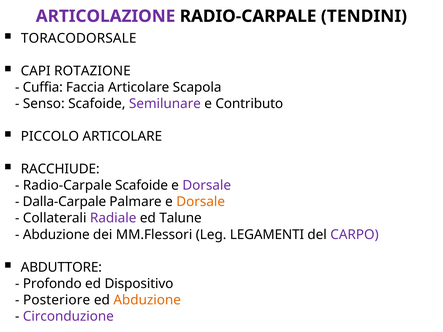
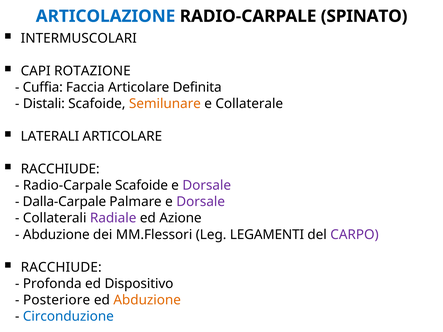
ARTICOLAZIONE colour: purple -> blue
TENDINI: TENDINI -> SPINATO
TORACODORSALE: TORACODORSALE -> INTERMUSCOLARI
Scapola: Scapola -> Definita
Senso: Senso -> Distali
Semilunare colour: purple -> orange
Contributo: Contributo -> Collaterale
PICCOLO: PICCOLO -> LATERALI
Dorsale at (201, 202) colour: orange -> purple
Talune: Talune -> Azione
ABDUTTORE at (61, 267): ABDUTTORE -> RACCHIUDE
Profondo: Profondo -> Profonda
Circonduzione colour: purple -> blue
